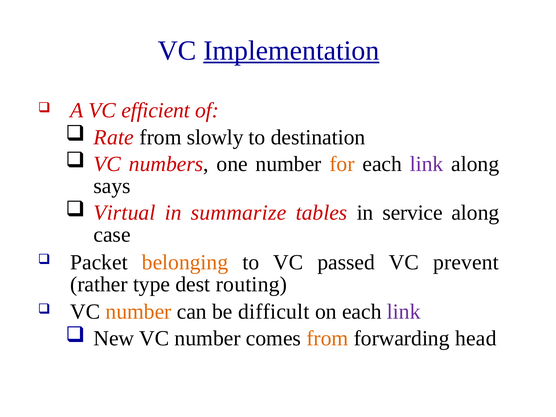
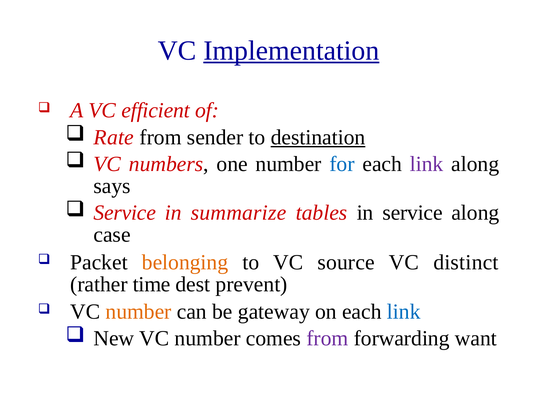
slowly: slowly -> sender
destination underline: none -> present
for colour: orange -> blue
Virtual at (125, 213): Virtual -> Service
passed: passed -> source
prevent: prevent -> distinct
type: type -> time
routing: routing -> prevent
difficult: difficult -> gateway
link at (404, 312) colour: purple -> blue
from at (327, 338) colour: orange -> purple
head: head -> want
